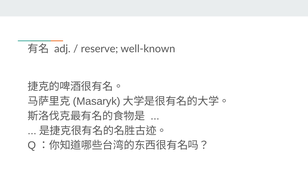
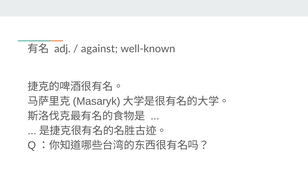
reserve: reserve -> against
